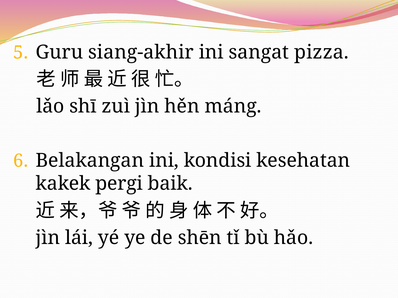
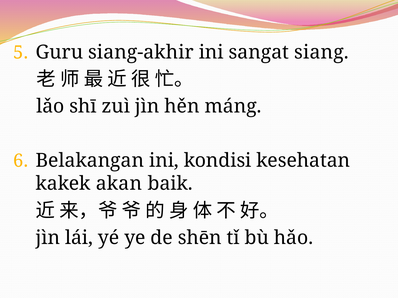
pizza: pizza -> siang
pergi: pergi -> akan
